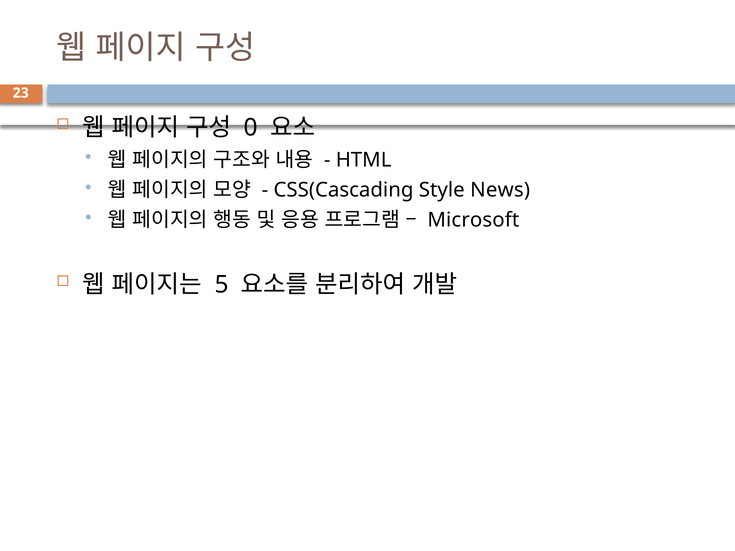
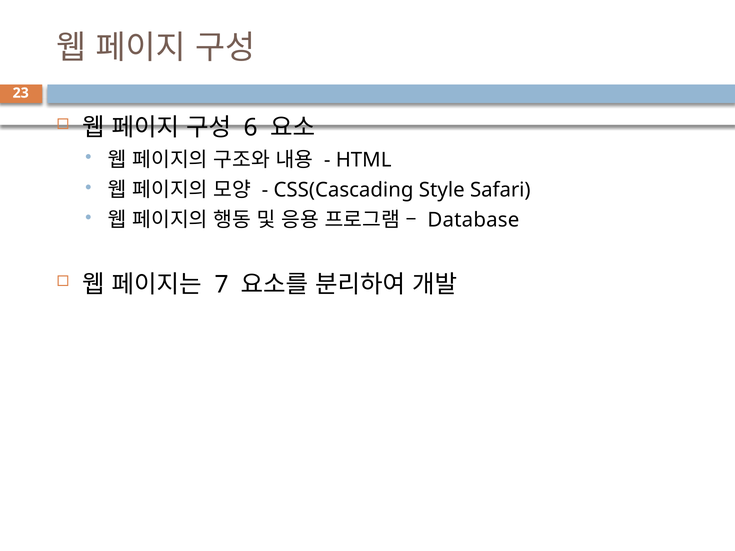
0: 0 -> 6
News: News -> Safari
Microsoft: Microsoft -> Database
5: 5 -> 7
